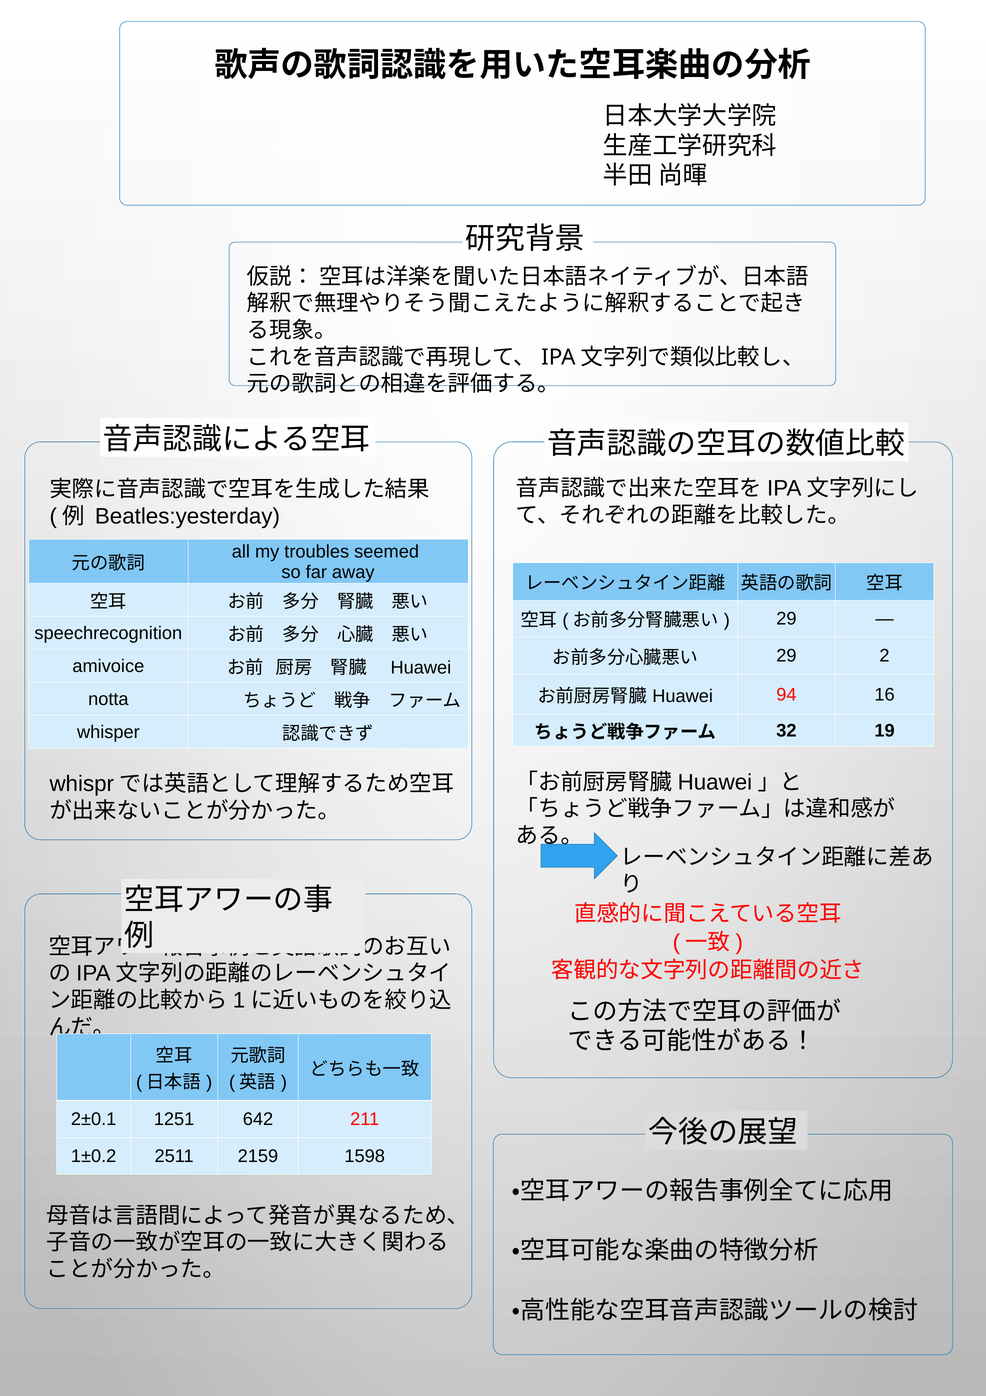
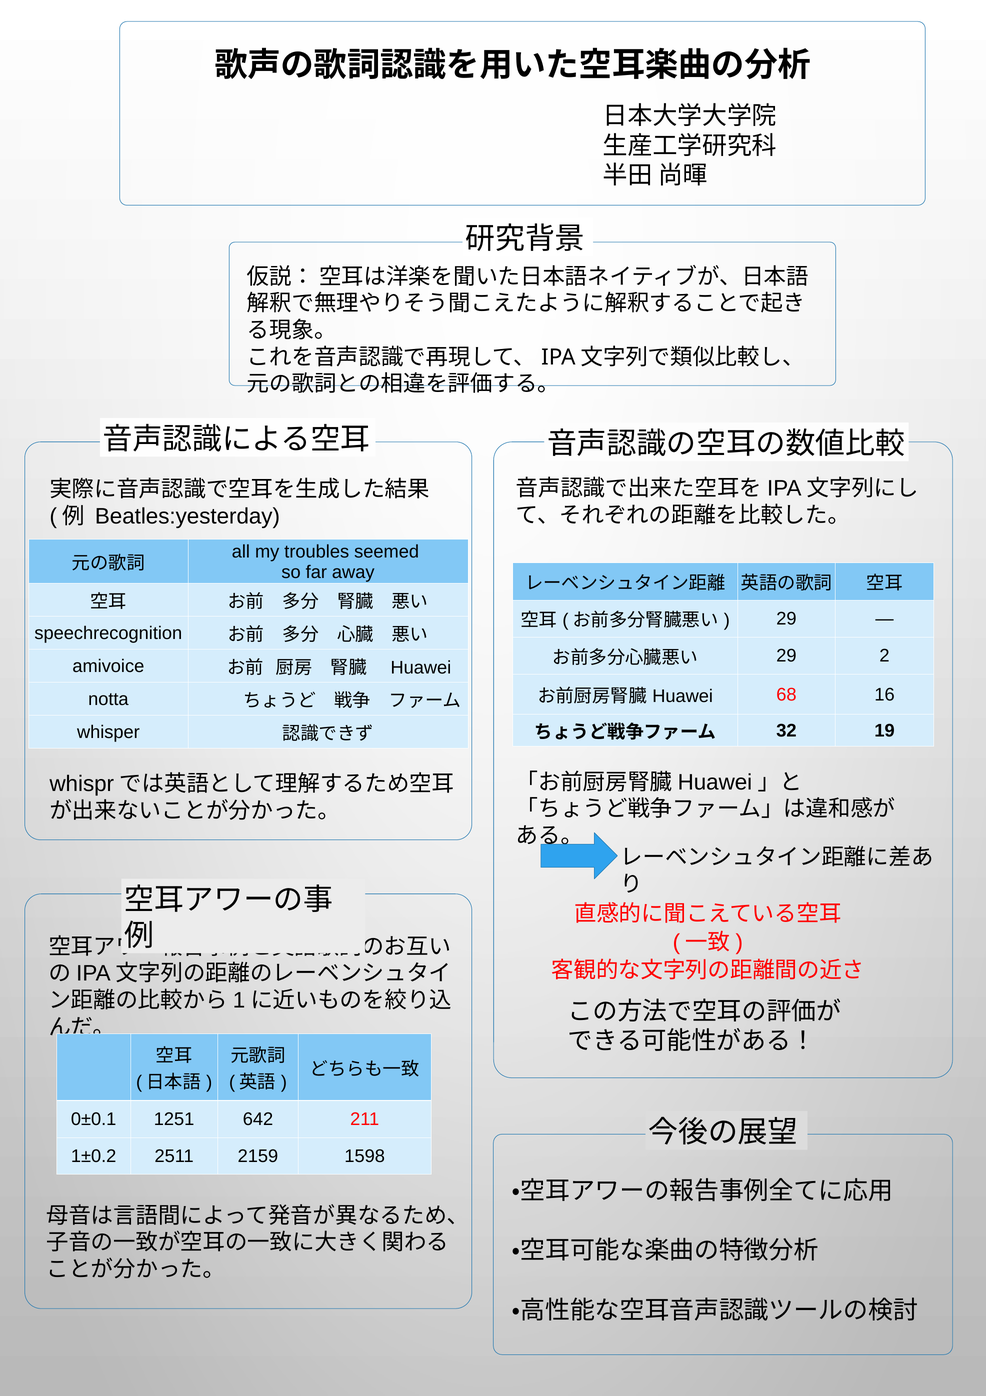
94: 94 -> 68
2±0.1: 2±0.1 -> 0±0.1
